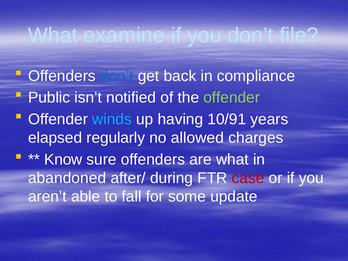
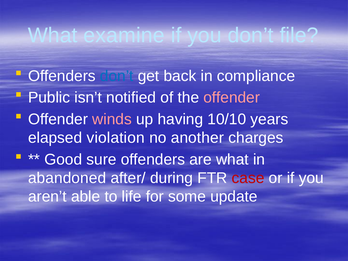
offender at (232, 98) colour: light green -> pink
winds colour: light blue -> pink
10/91: 10/91 -> 10/10
regularly: regularly -> violation
allowed: allowed -> another
Know: Know -> Good
fall: fall -> life
